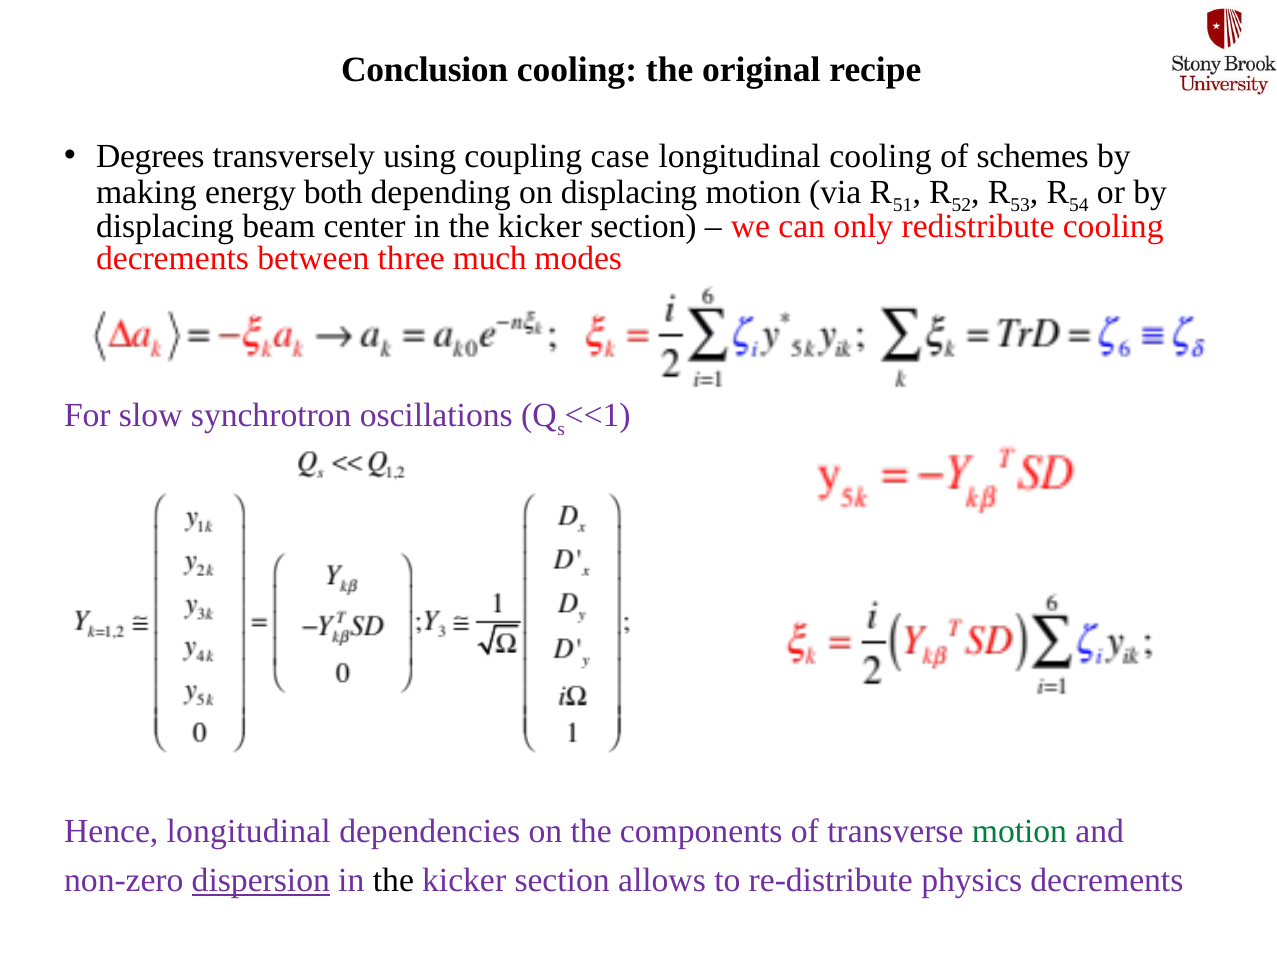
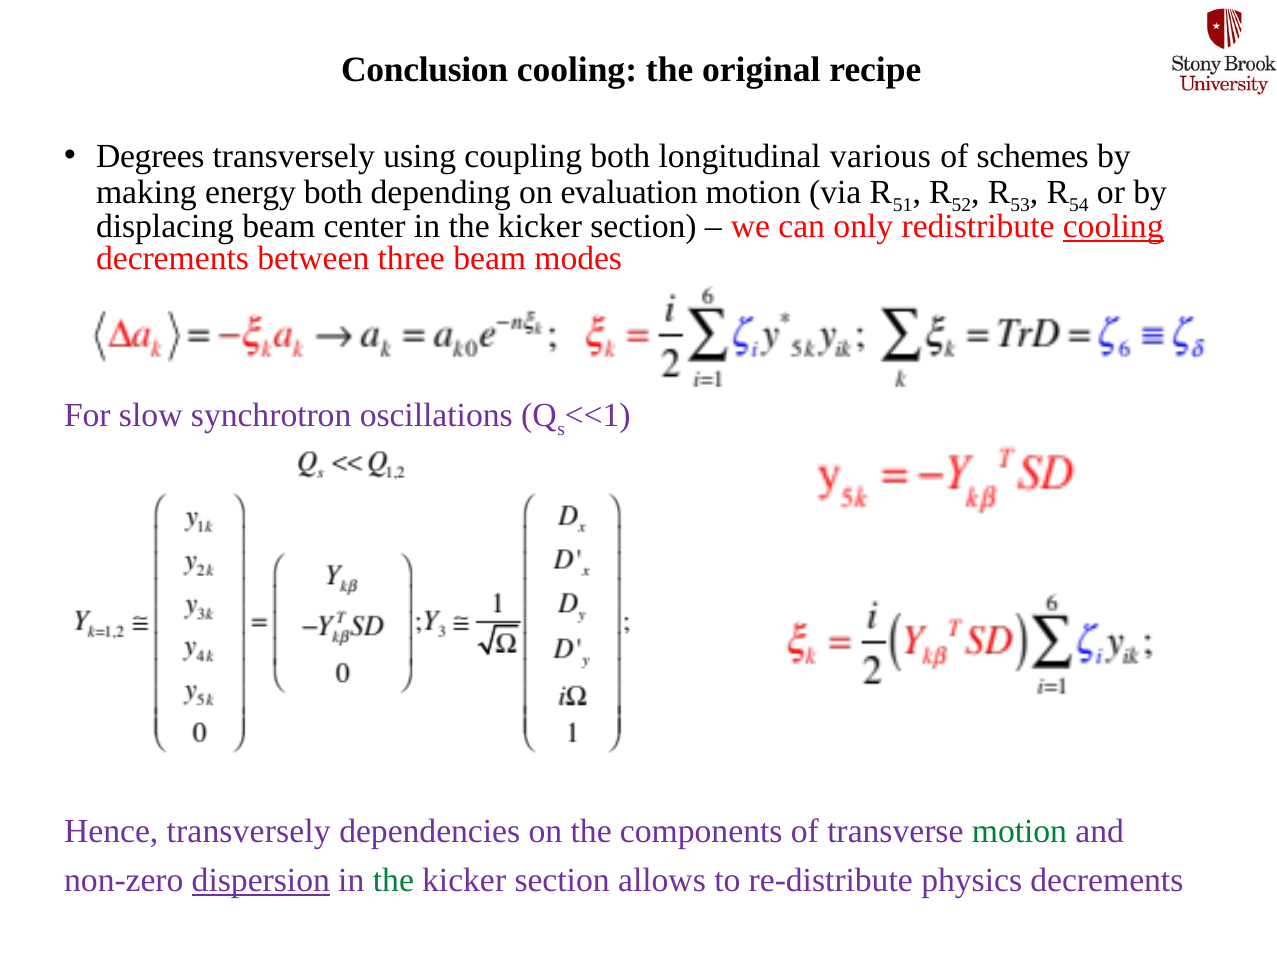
coupling case: case -> both
longitudinal cooling: cooling -> various
on displacing: displacing -> evaluation
cooling at (1113, 226) underline: none -> present
three much: much -> beam
Hence longitudinal: longitudinal -> transversely
the at (393, 880) colour: black -> green
